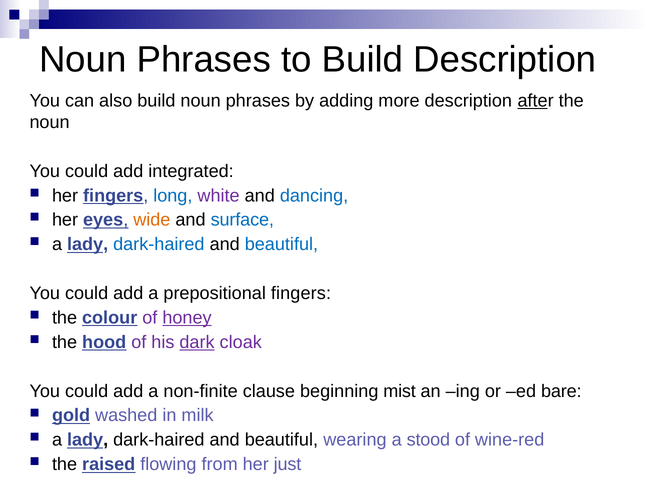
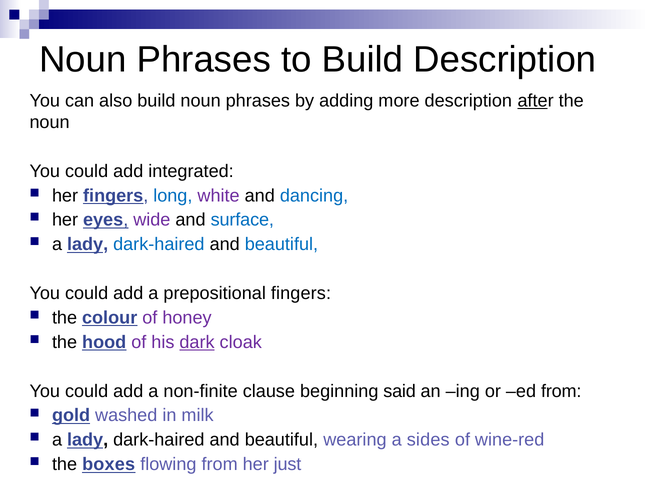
wide colour: orange -> purple
honey underline: present -> none
mist: mist -> said
ed bare: bare -> from
stood: stood -> sides
raised: raised -> boxes
